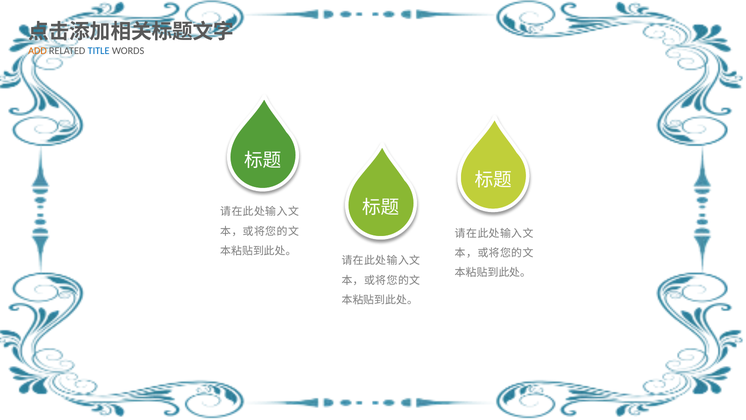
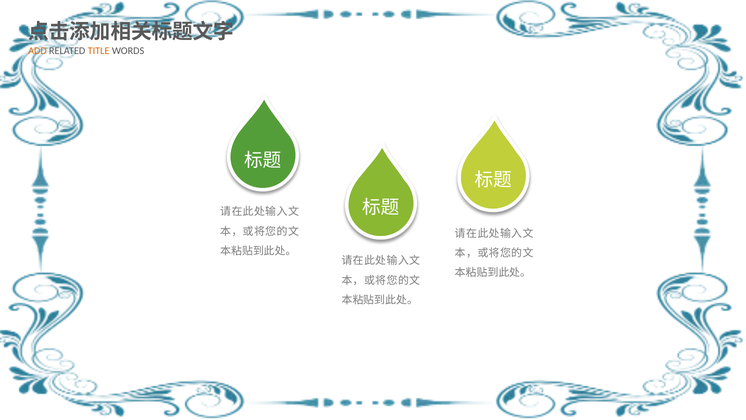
TITLE colour: blue -> orange
